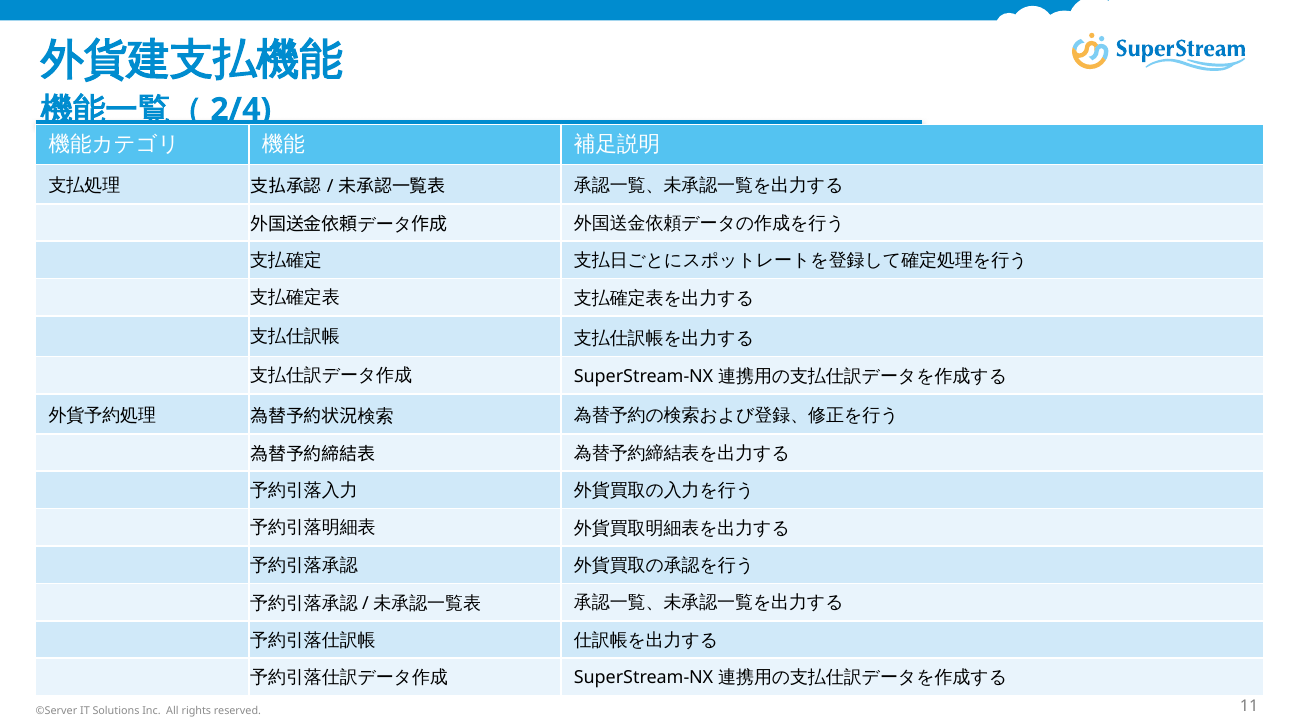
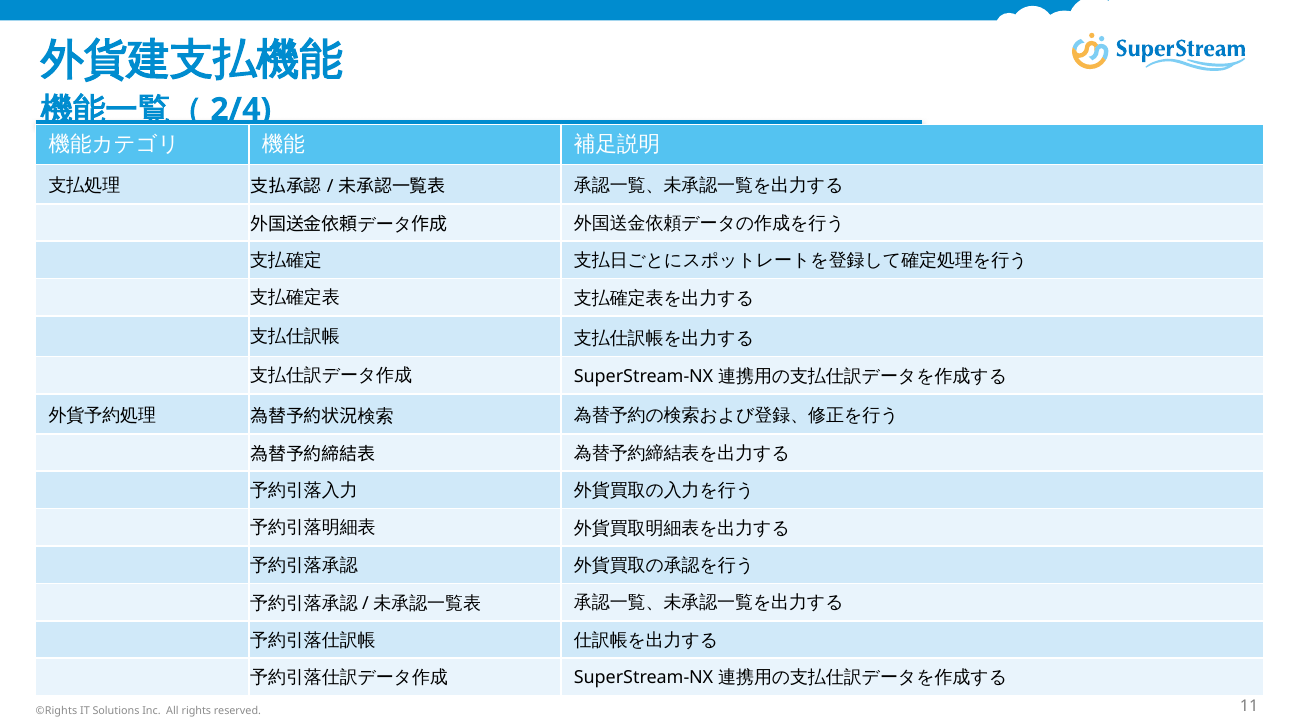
©Server: ©Server -> ©Rights
